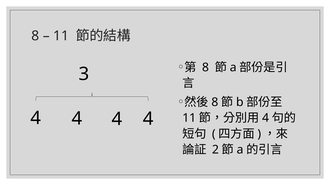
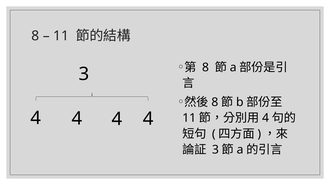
2 at (215, 150): 2 -> 3
